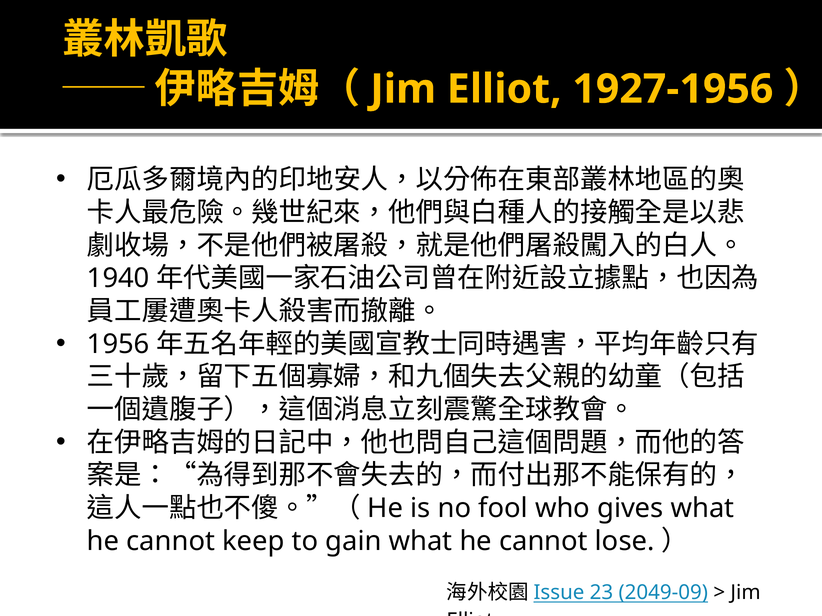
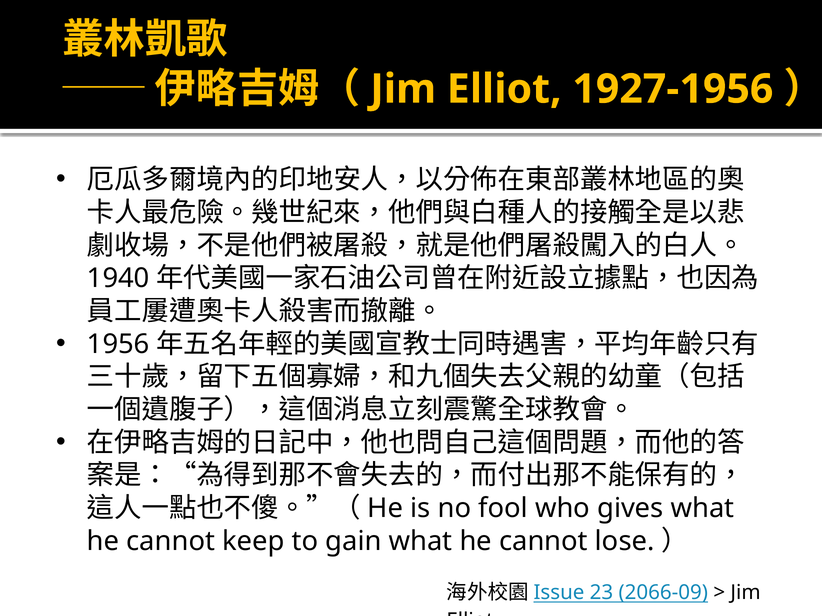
2049-09: 2049-09 -> 2066-09
